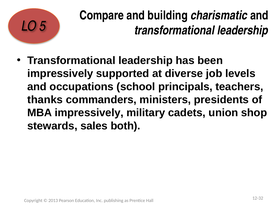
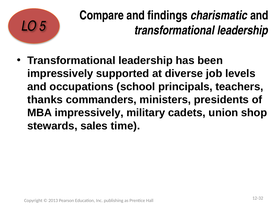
building: building -> findings
both: both -> time
